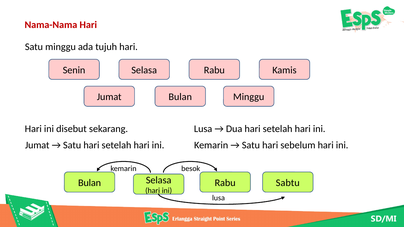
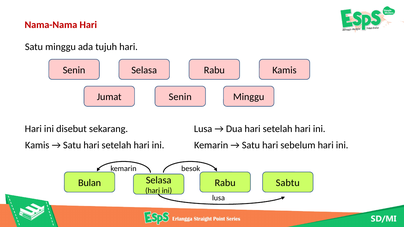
Jumat Bulan: Bulan -> Senin
Jumat at (37, 145): Jumat -> Kamis
